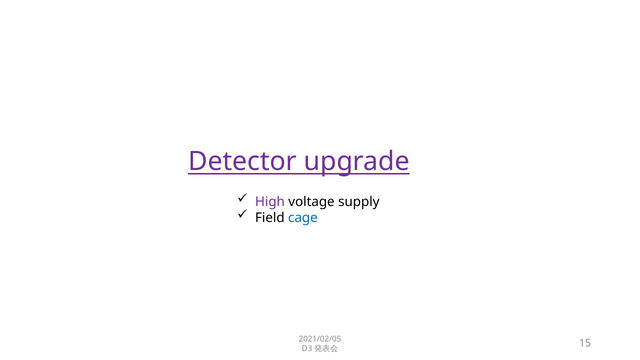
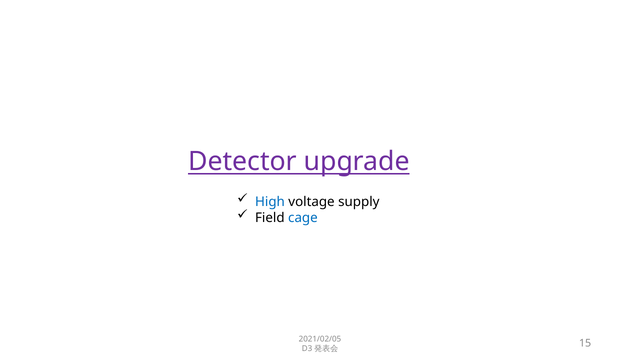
High colour: purple -> blue
